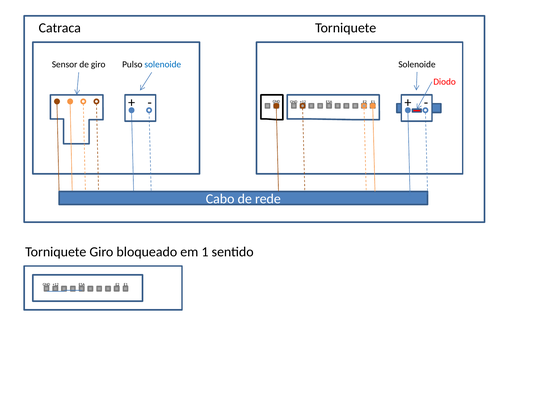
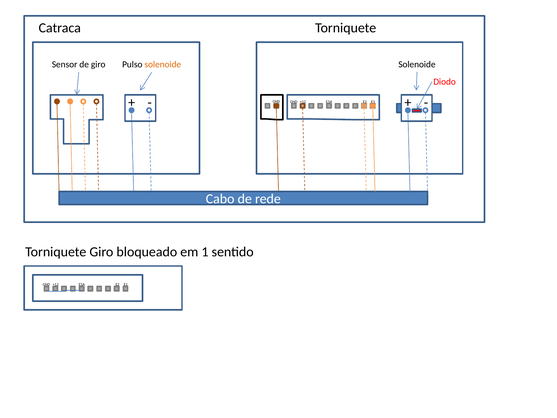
solenoide at (163, 64) colour: blue -> orange
